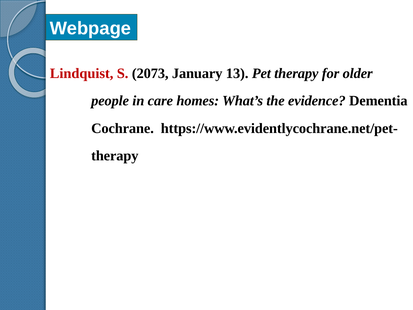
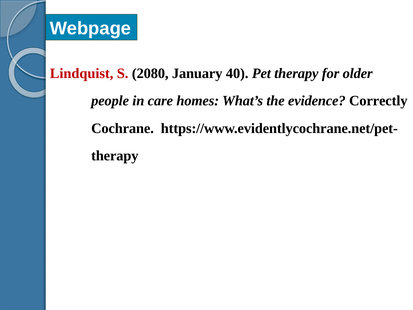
2073: 2073 -> 2080
13: 13 -> 40
Dementia: Dementia -> Correctly
